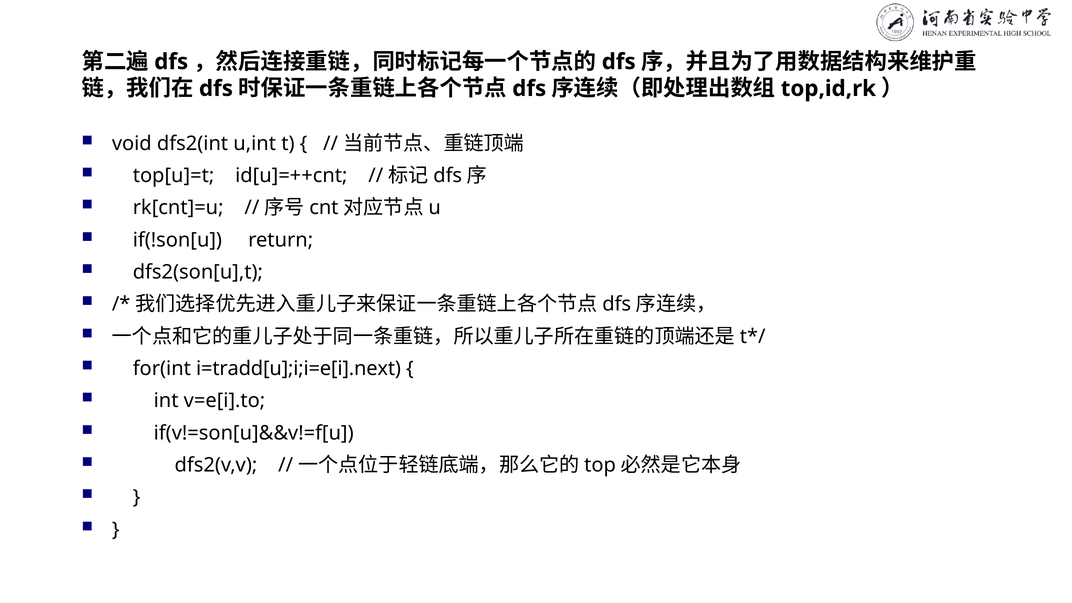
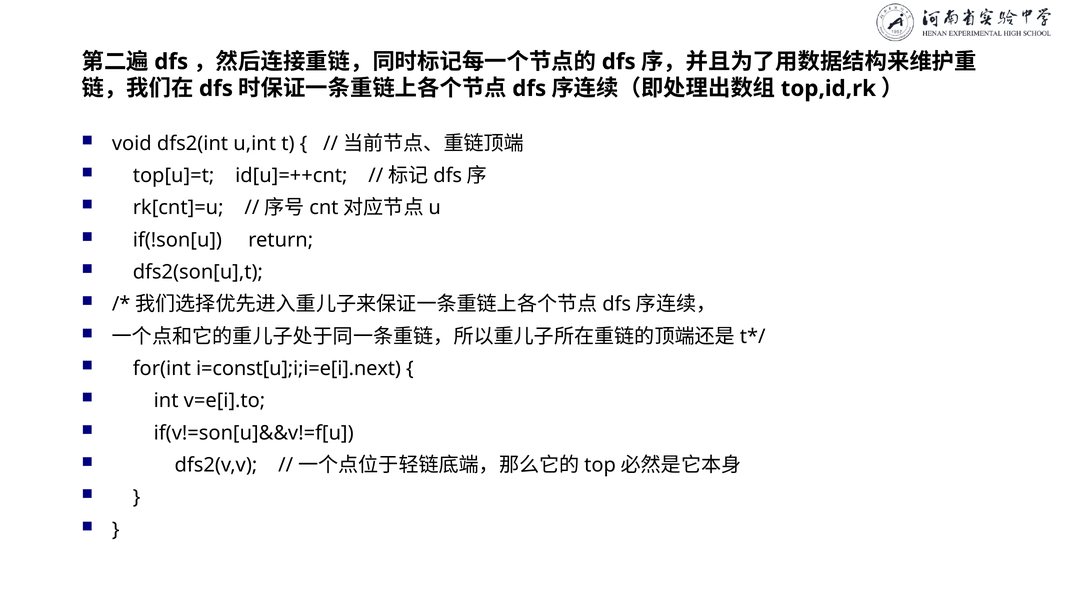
i=tradd[u];i;i=e[i].next: i=tradd[u];i;i=e[i].next -> i=const[u];i;i=e[i].next
